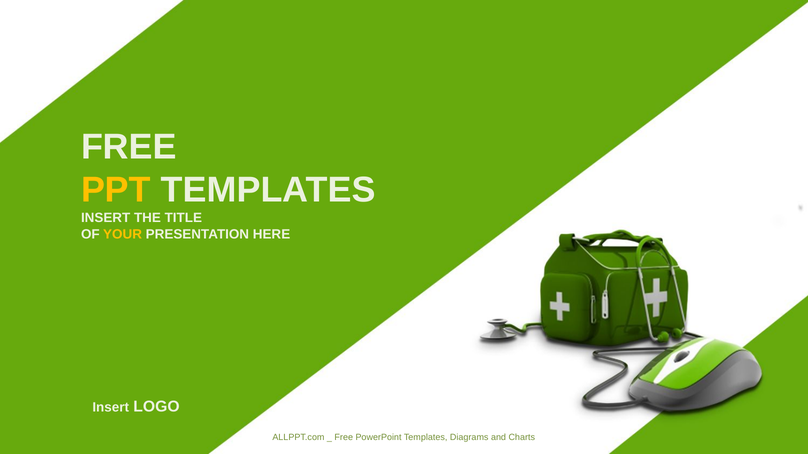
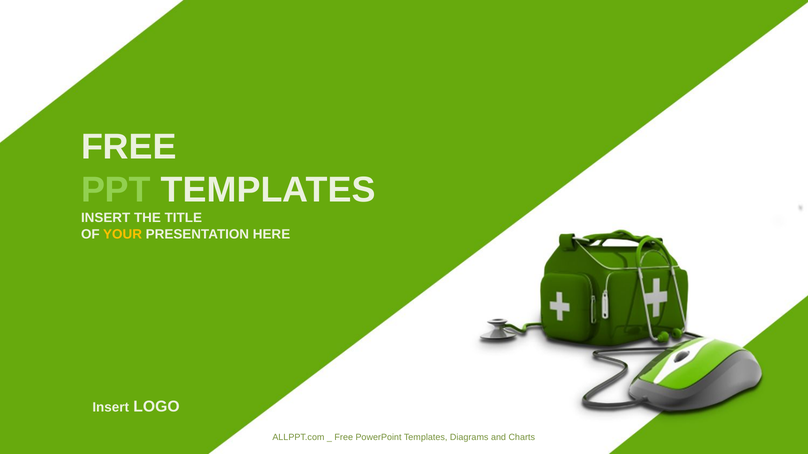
PPT colour: yellow -> light green
